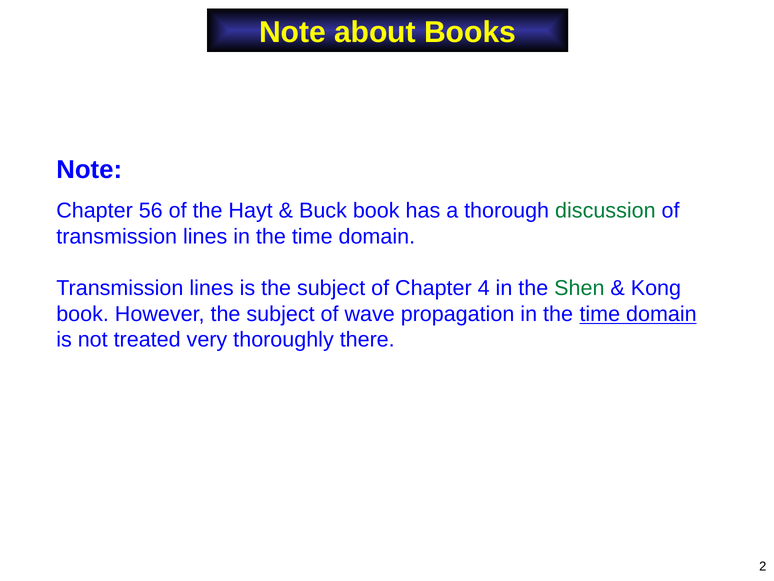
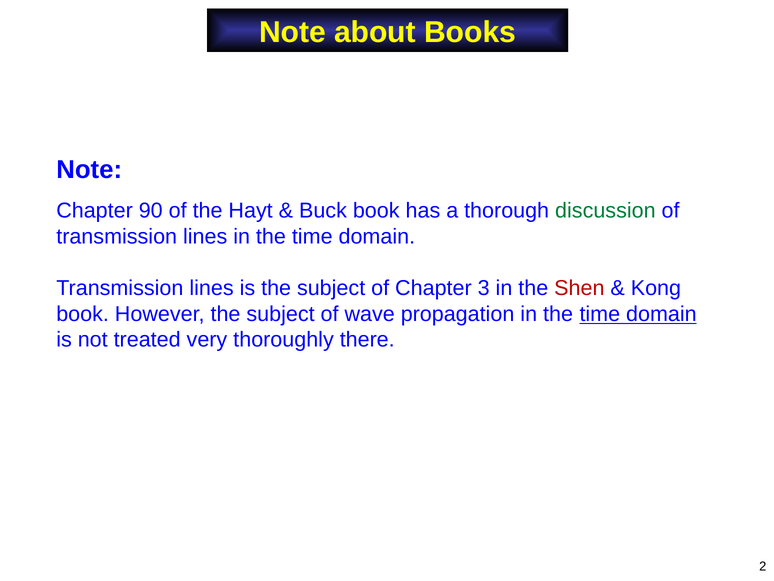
56: 56 -> 90
4: 4 -> 3
Shen colour: green -> red
